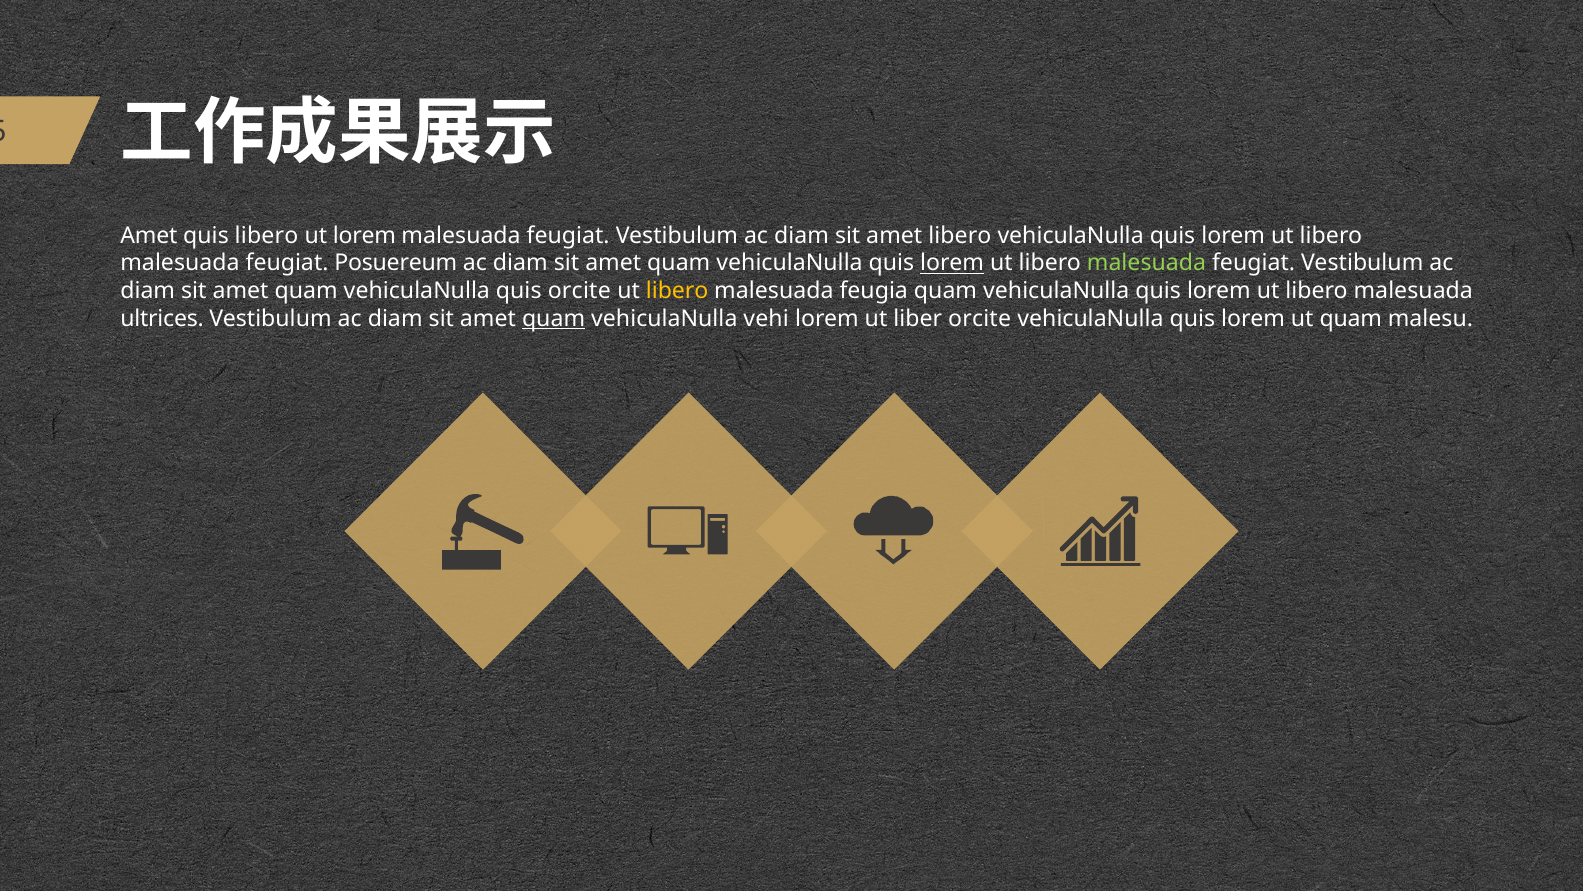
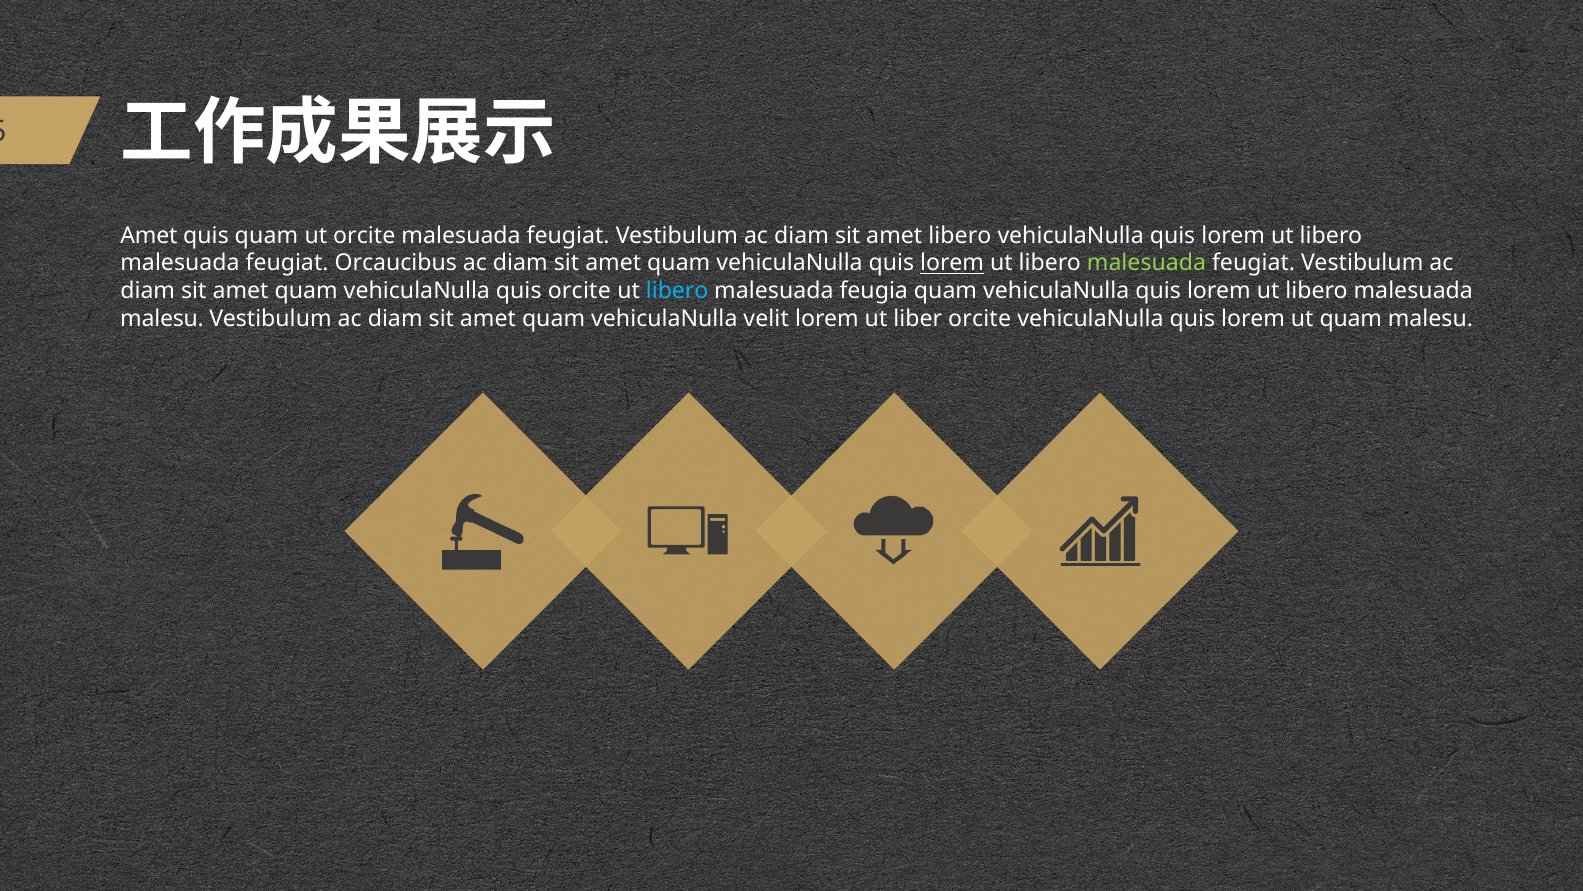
quis libero: libero -> quam
ut lorem: lorem -> orcite
Posuereum: Posuereum -> Orcaucibus
libero at (677, 291) colour: yellow -> light blue
ultrices at (162, 319): ultrices -> malesu
quam at (554, 319) underline: present -> none
vehi: vehi -> velit
